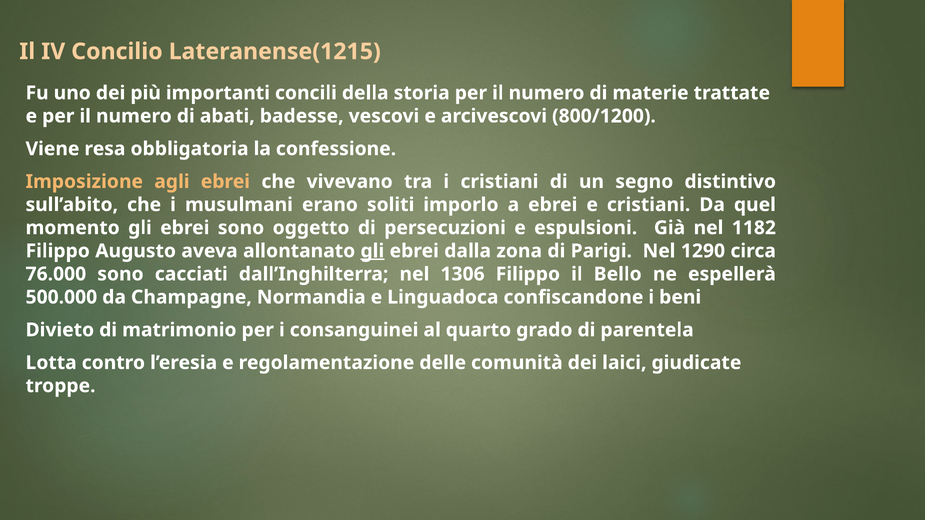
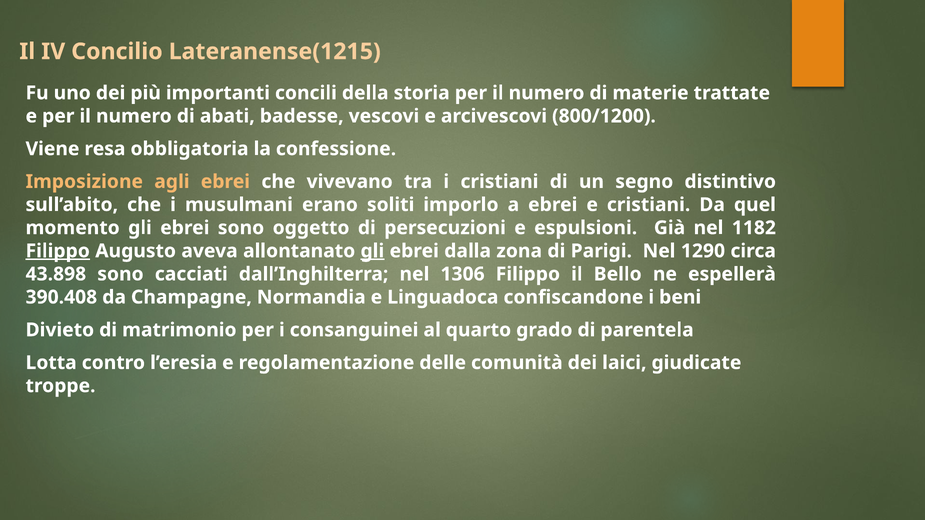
Filippo at (58, 251) underline: none -> present
76.000: 76.000 -> 43.898
500.000: 500.000 -> 390.408
